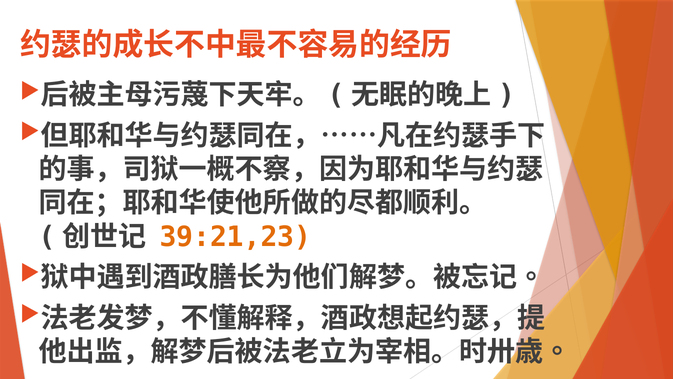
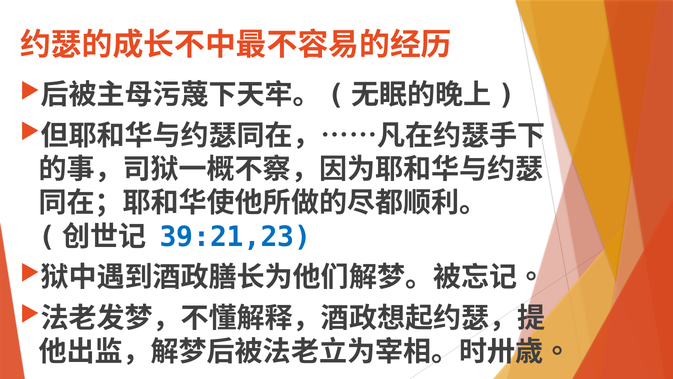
39:21,23 colour: orange -> blue
